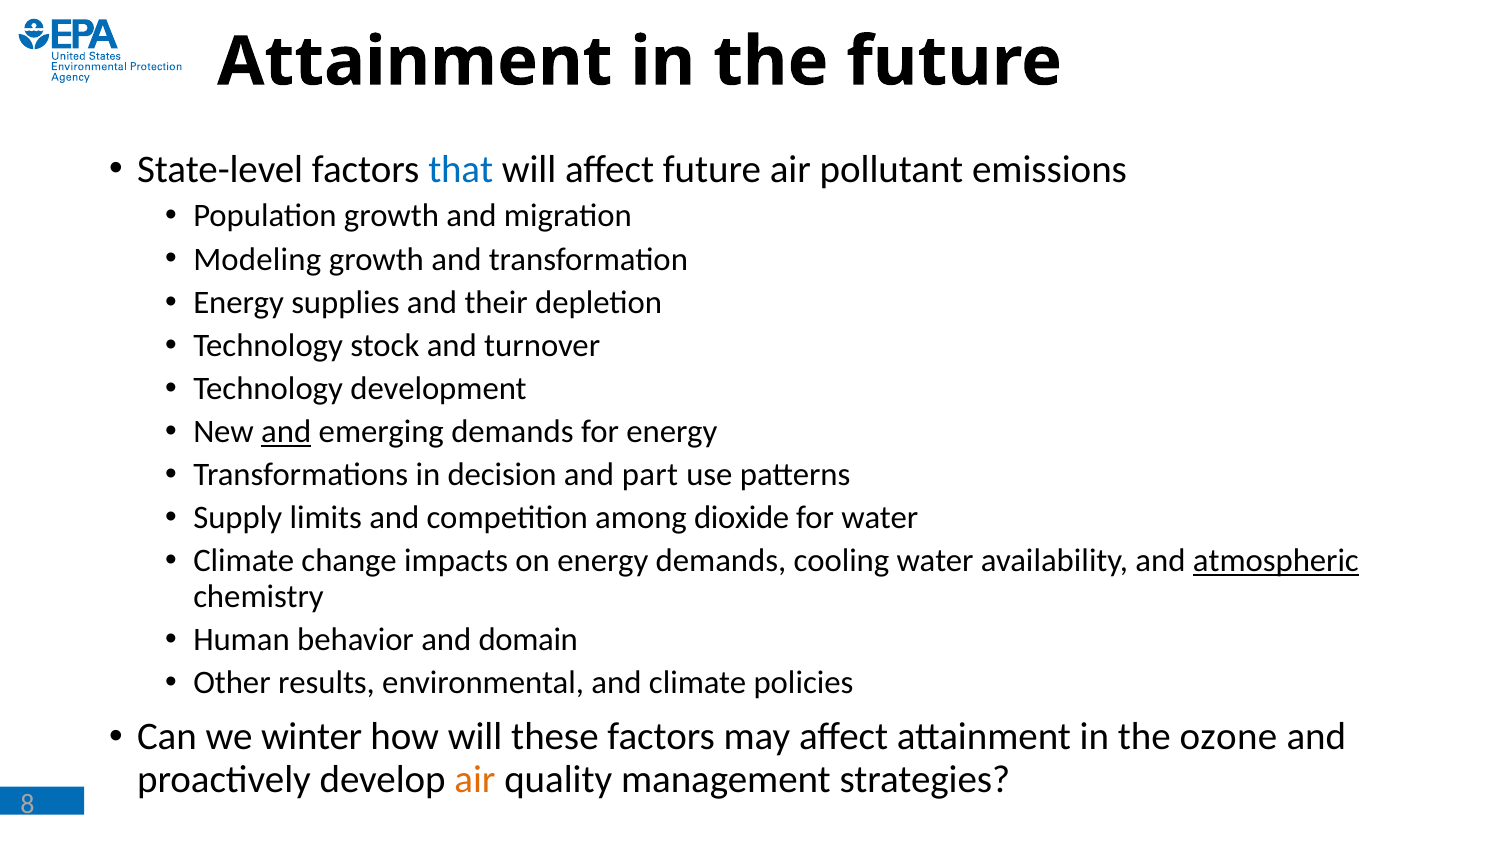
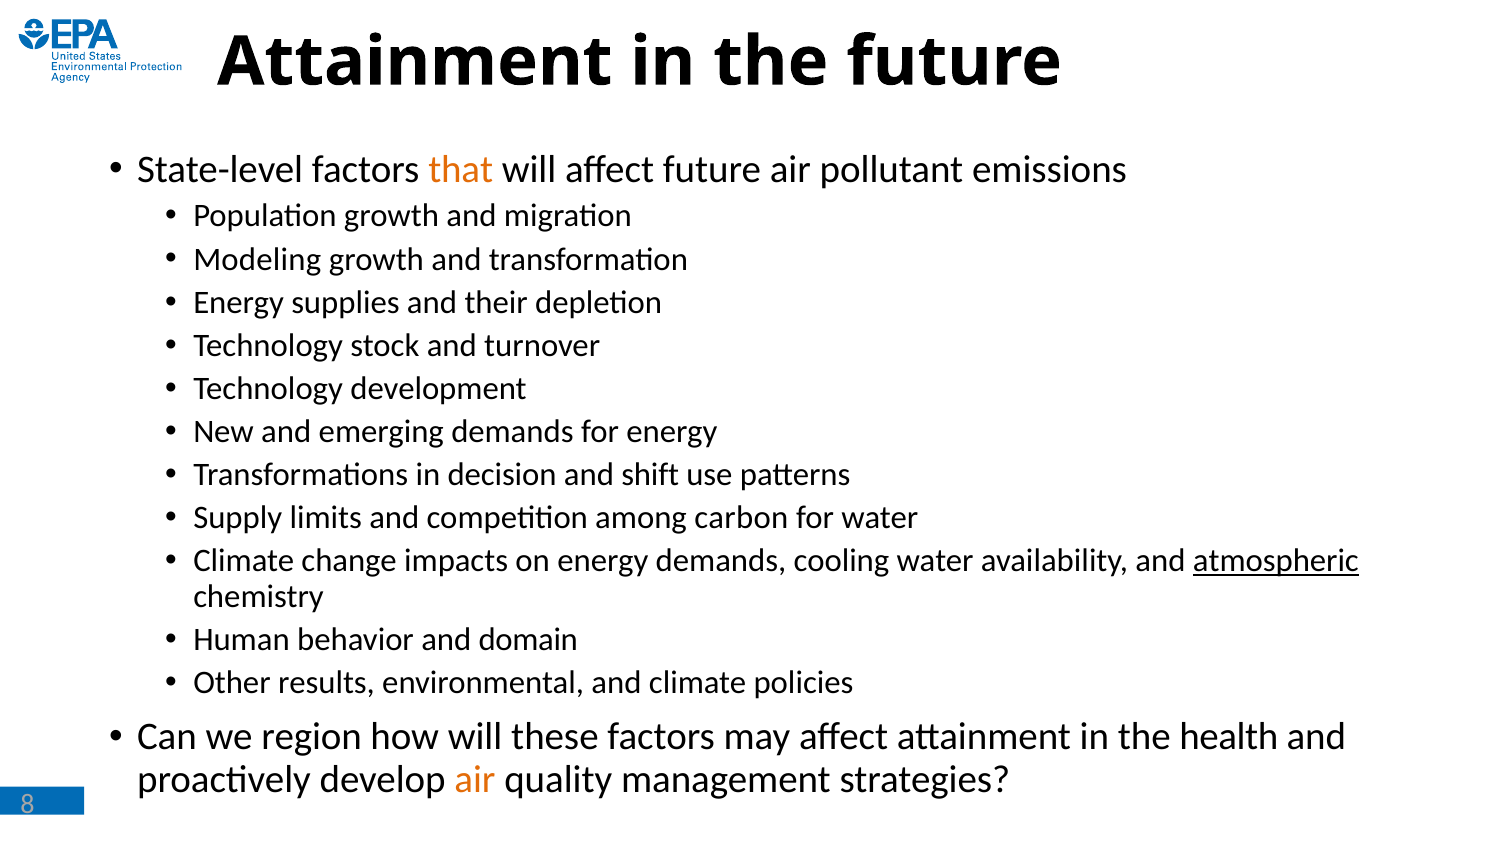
that colour: blue -> orange
and at (286, 432) underline: present -> none
part: part -> shift
dioxide: dioxide -> carbon
winter: winter -> region
ozone: ozone -> health
